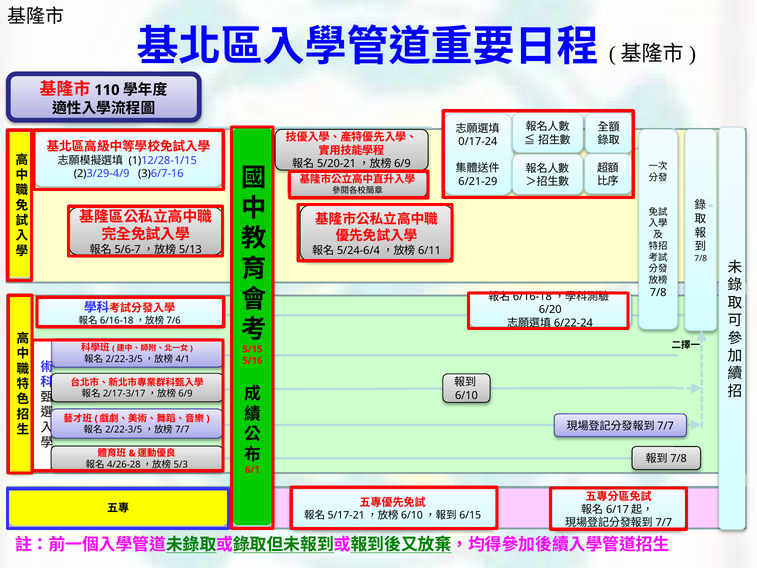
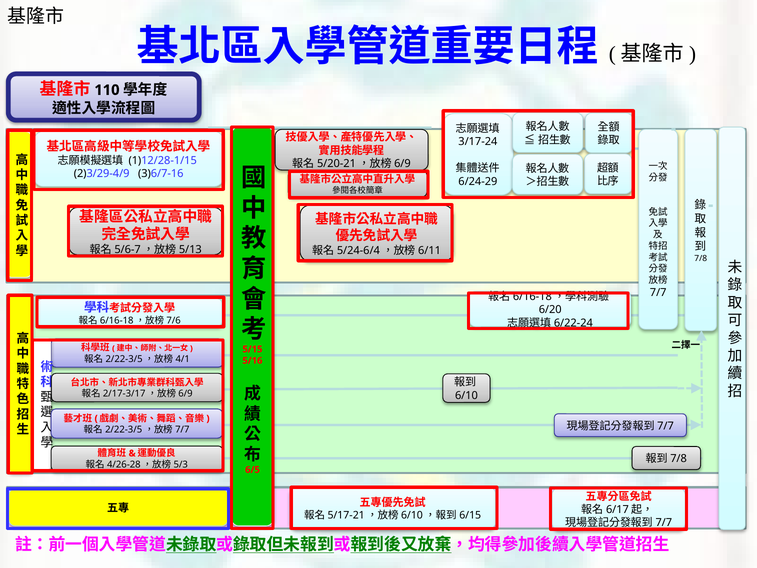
0/17-24: 0/17-24 -> 3/17-24
6/21-29: 6/21-29 -> 6/24-29
7/8 at (658, 293): 7/8 -> 7/7
6/1: 6/1 -> 6/5
